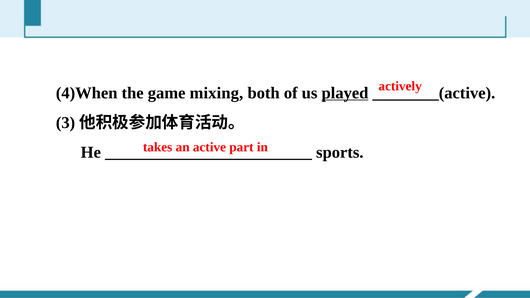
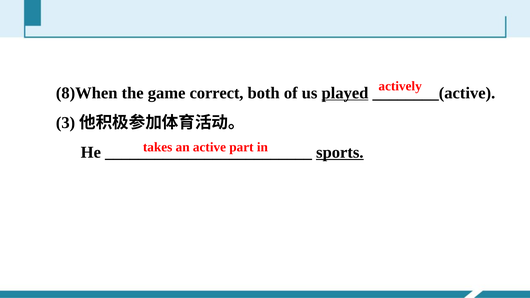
4)When: 4)When -> 8)When
mixing: mixing -> correct
sports underline: none -> present
